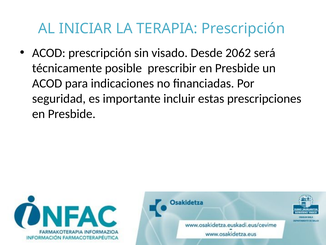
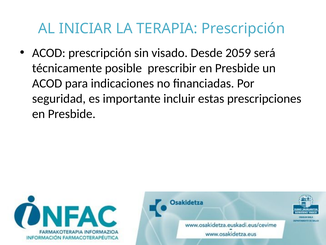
2062: 2062 -> 2059
